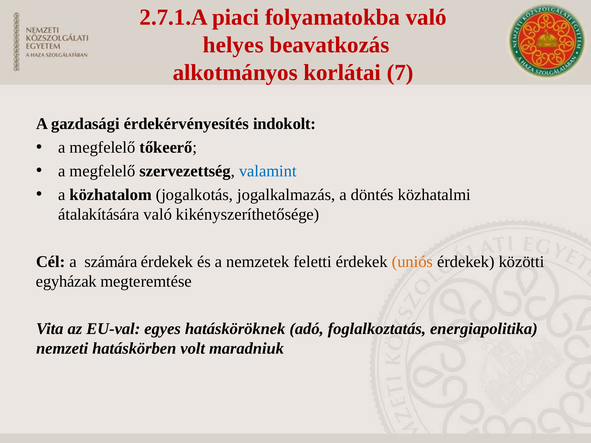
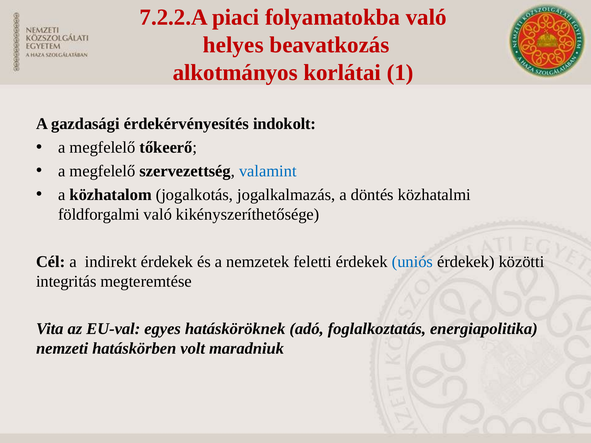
2.7.1.A: 2.7.1.A -> 7.2.2.A
7: 7 -> 1
átalakítására: átalakítására -> földforgalmi
számára: számára -> indirekt
uniós colour: orange -> blue
egyházak: egyházak -> integritás
